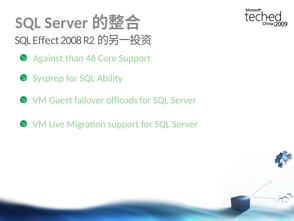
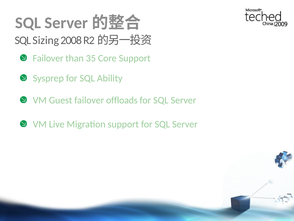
Effect: Effect -> Sizing
Against at (48, 58): Against -> Failover
46: 46 -> 35
